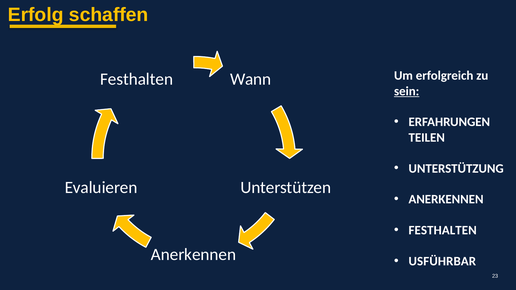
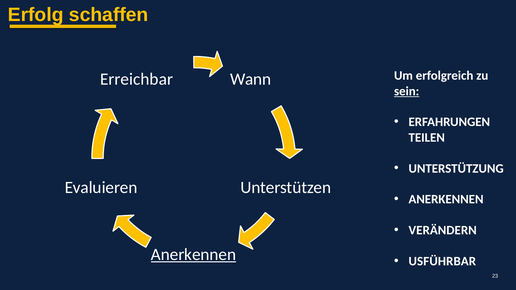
Festhalten at (137, 79): Festhalten -> Erreichbar
FESTHALTEN at (443, 231): FESTHALTEN -> VERÄNDERN
Anerkennen at (194, 255) underline: none -> present
